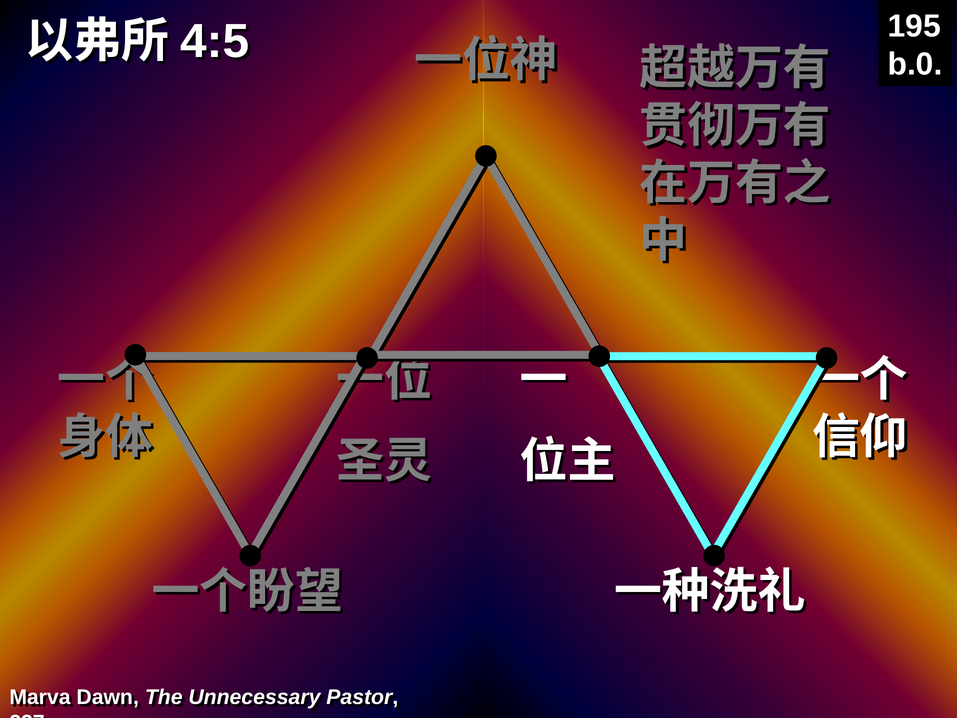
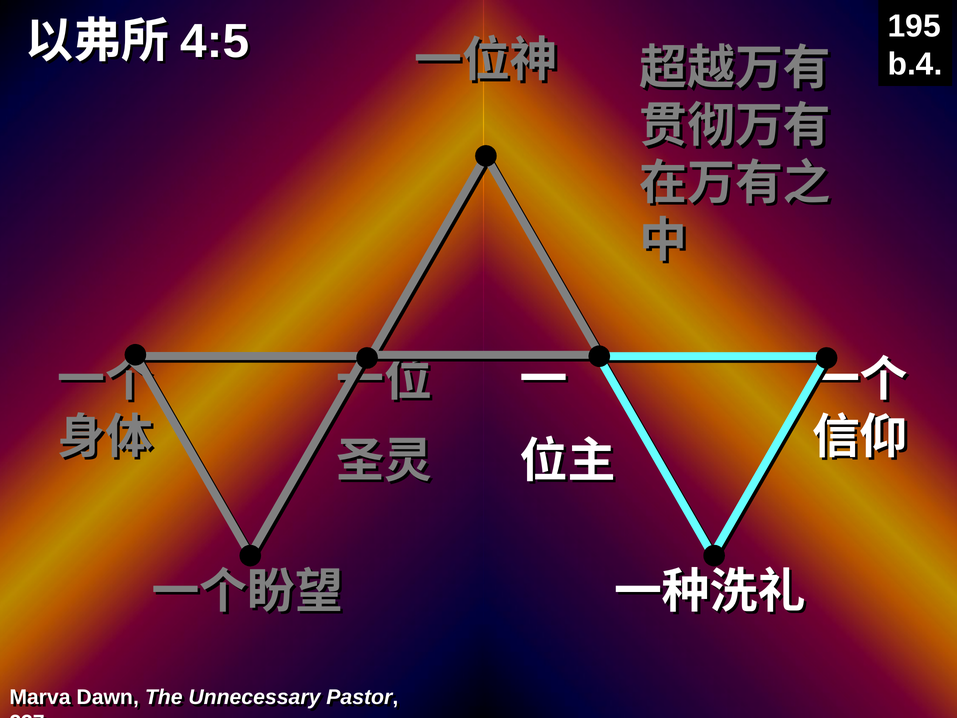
b.0: b.0 -> b.4
